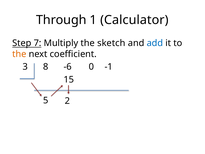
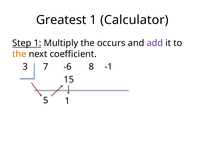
Through: Through -> Greatest
Step 7: 7 -> 1
sketch: sketch -> occurs
add colour: blue -> purple
8: 8 -> 7
0: 0 -> 8
5 2: 2 -> 1
